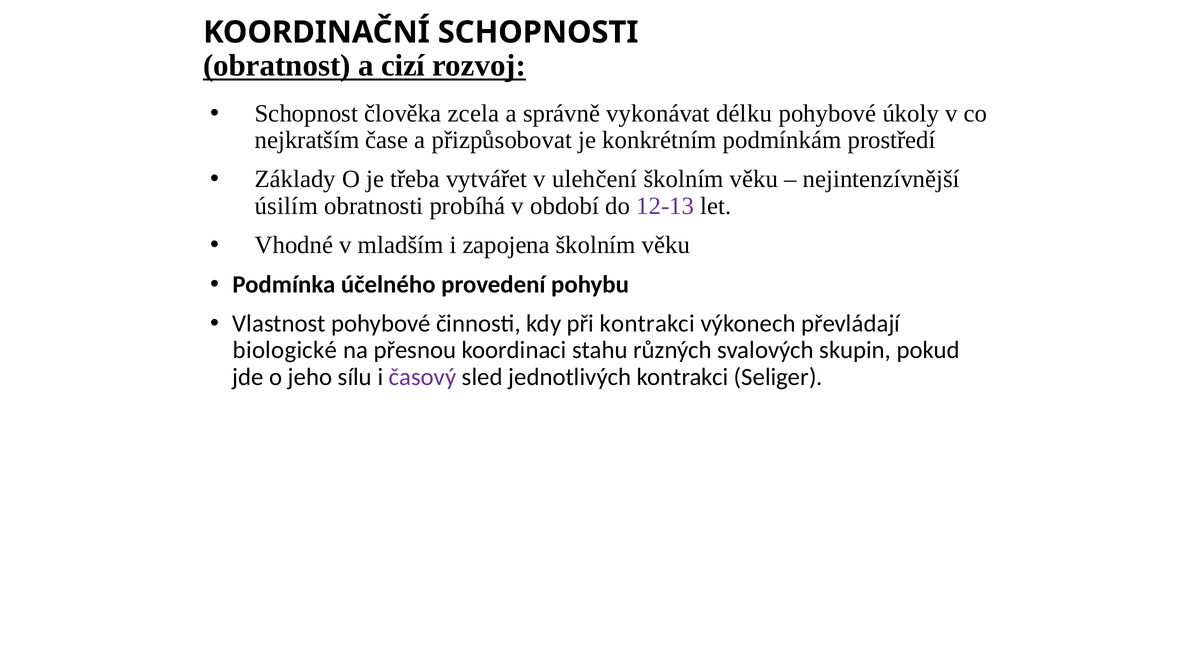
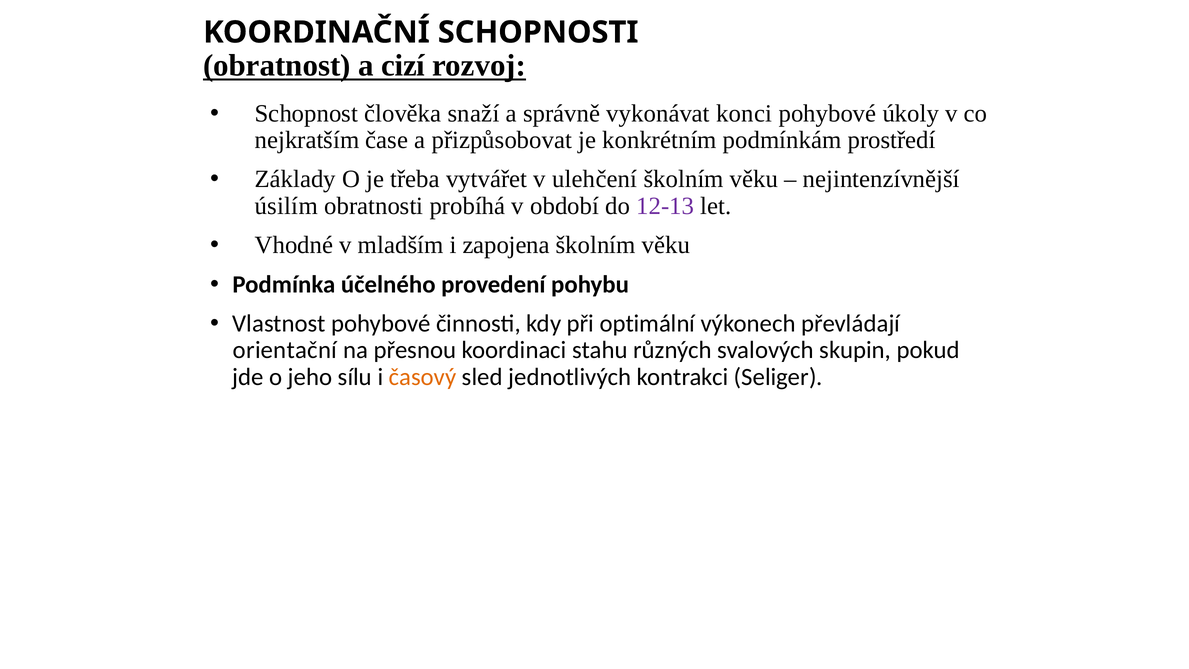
zcela: zcela -> snaží
délku: délku -> konci
při kontrakci: kontrakci -> optimální
biologické: biologické -> orientační
časový colour: purple -> orange
